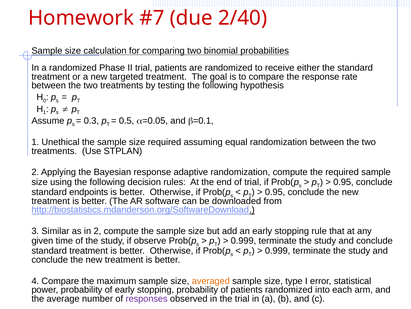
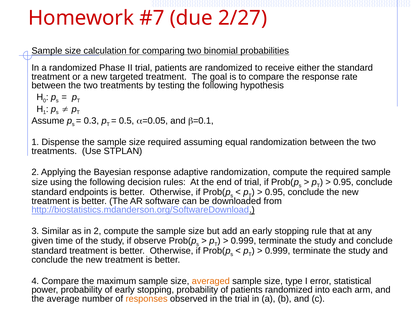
2/40: 2/40 -> 2/27
Unethical: Unethical -> Dispense
responses colour: purple -> orange
